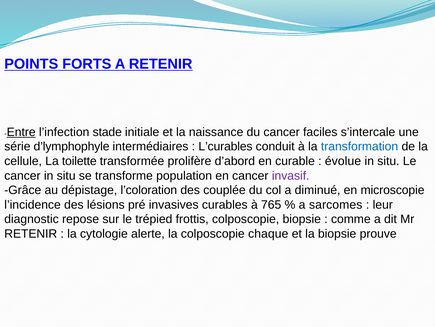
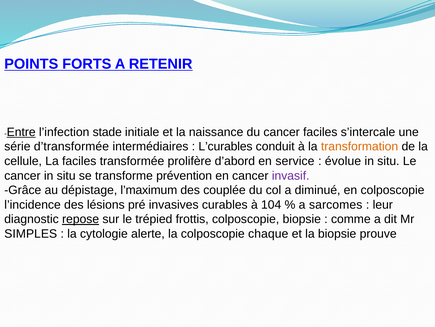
d’lymphophyle: d’lymphophyle -> d’transformée
transformation colour: blue -> orange
La toilette: toilette -> faciles
curable: curable -> service
population: population -> prévention
l’coloration: l’coloration -> l’maximum
en microscopie: microscopie -> colposcopie
765: 765 -> 104
repose underline: none -> present
RETENIR at (31, 233): RETENIR -> SIMPLES
